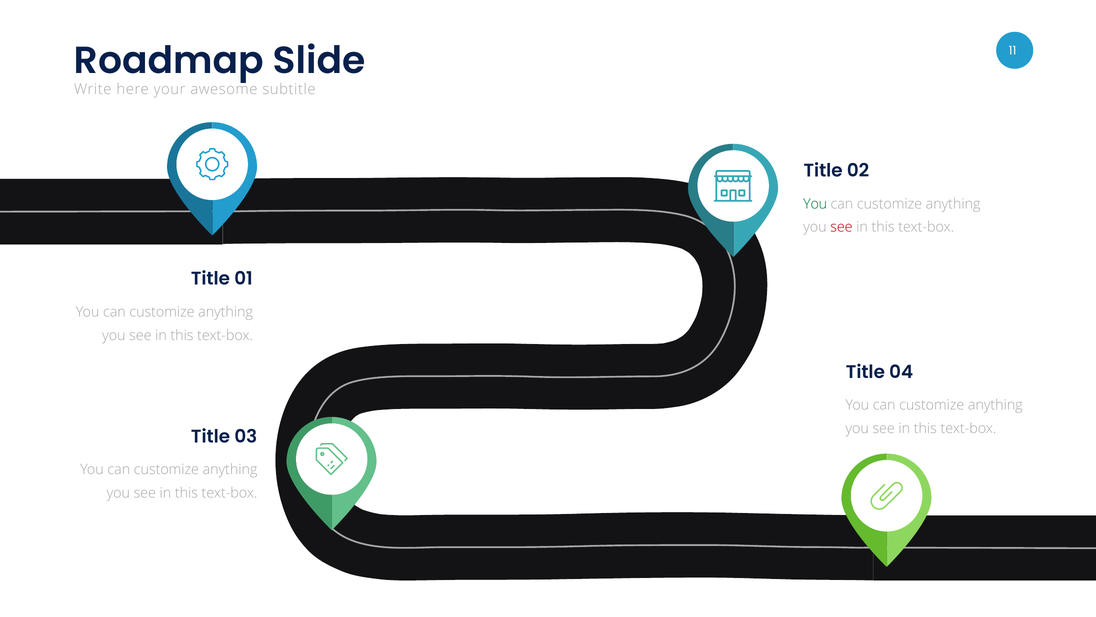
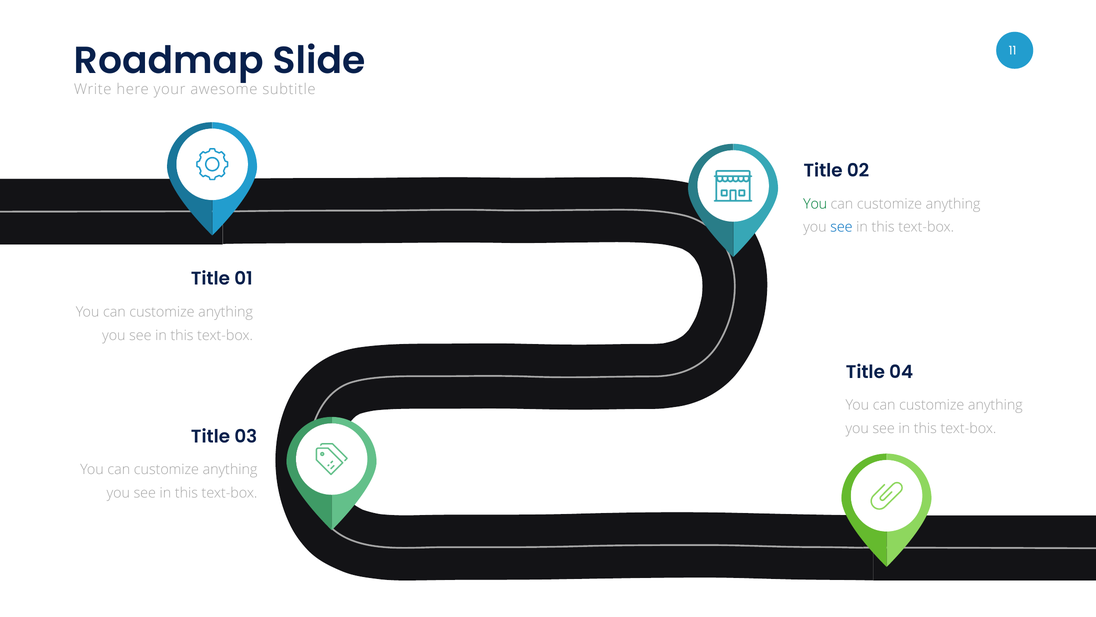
see at (841, 227) colour: red -> blue
